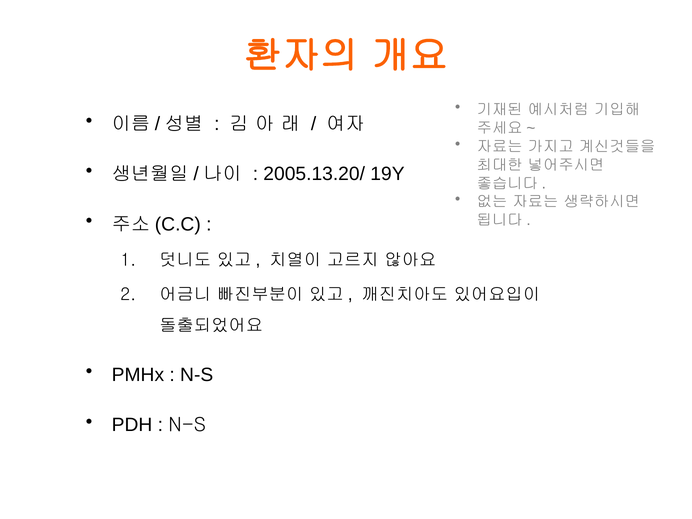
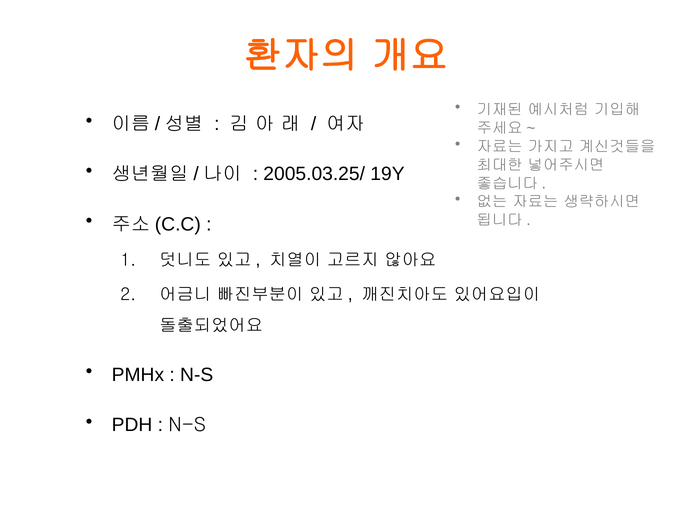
2005.13.20/: 2005.13.20/ -> 2005.03.25/
